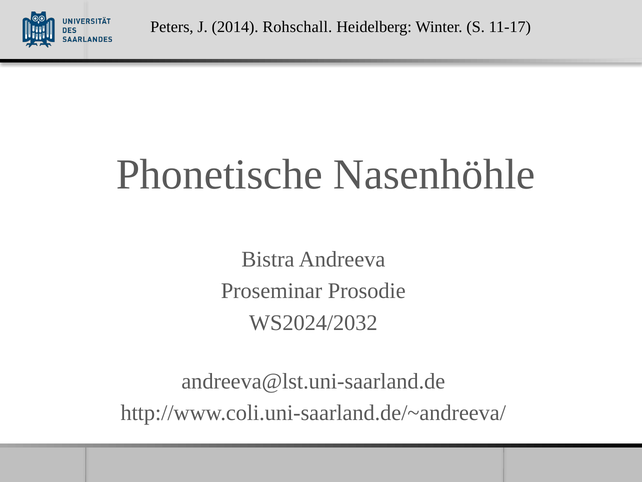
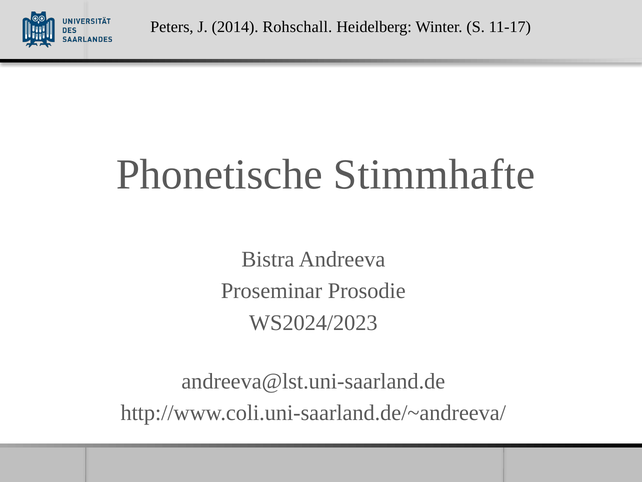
Nasenhöhle: Nasenhöhle -> Stimmhafte
WS2024/2032: WS2024/2032 -> WS2024/2023
